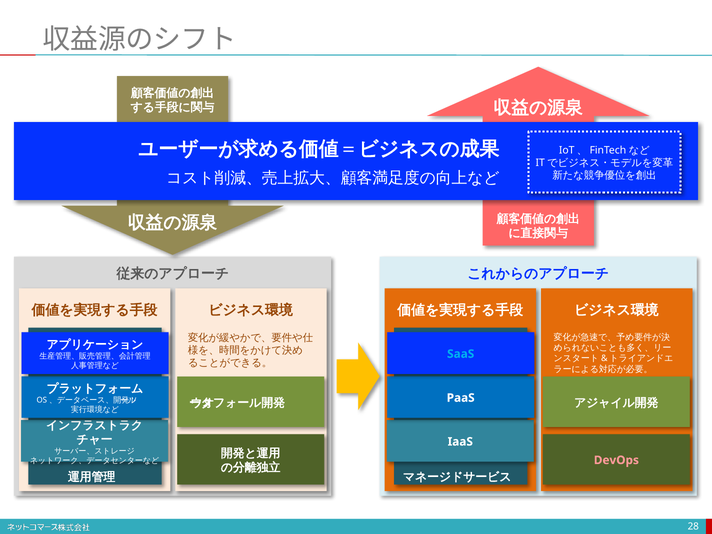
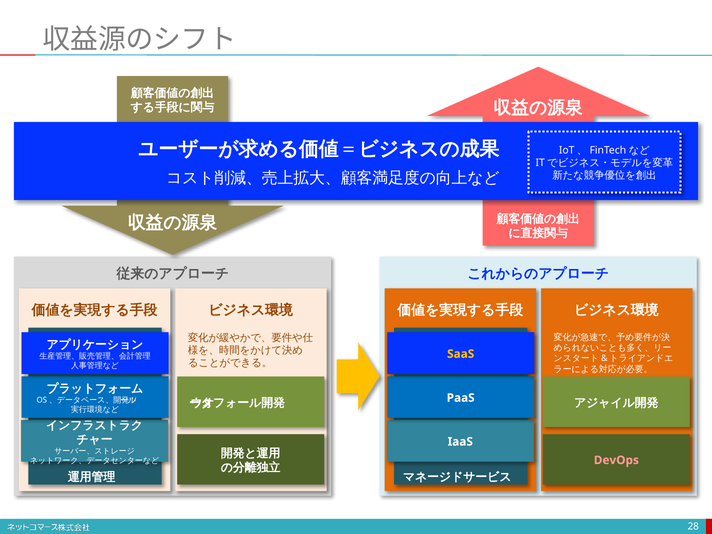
SaaS colour: light blue -> yellow
